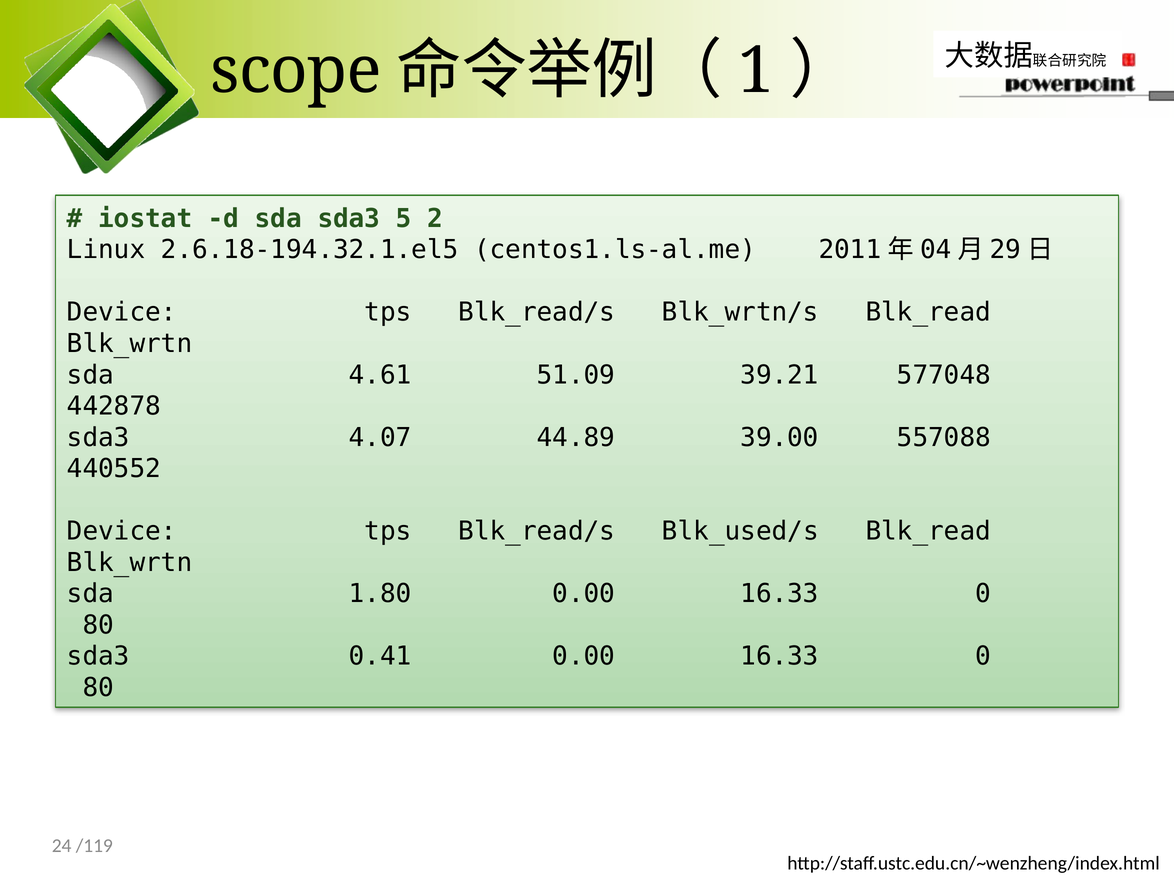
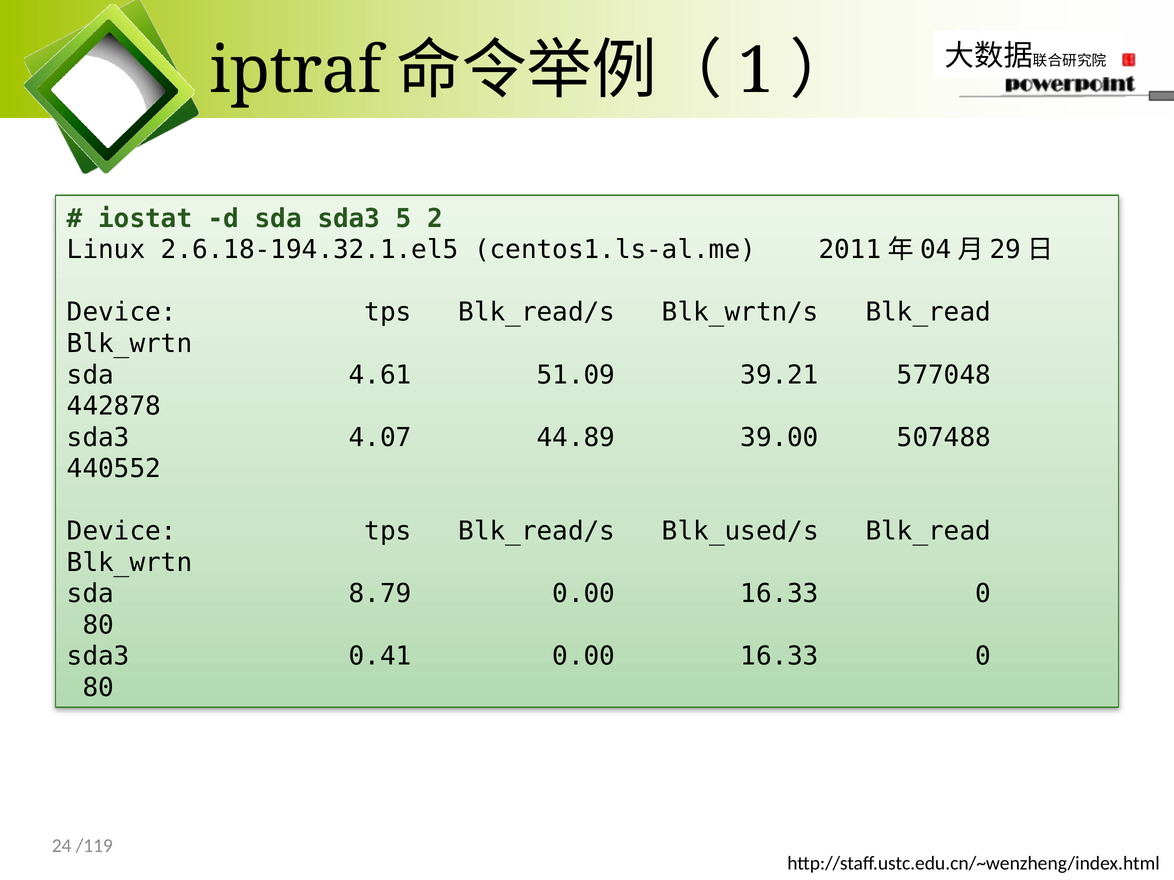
scope: scope -> iptraf
557088: 557088 -> 507488
1.80: 1.80 -> 8.79
